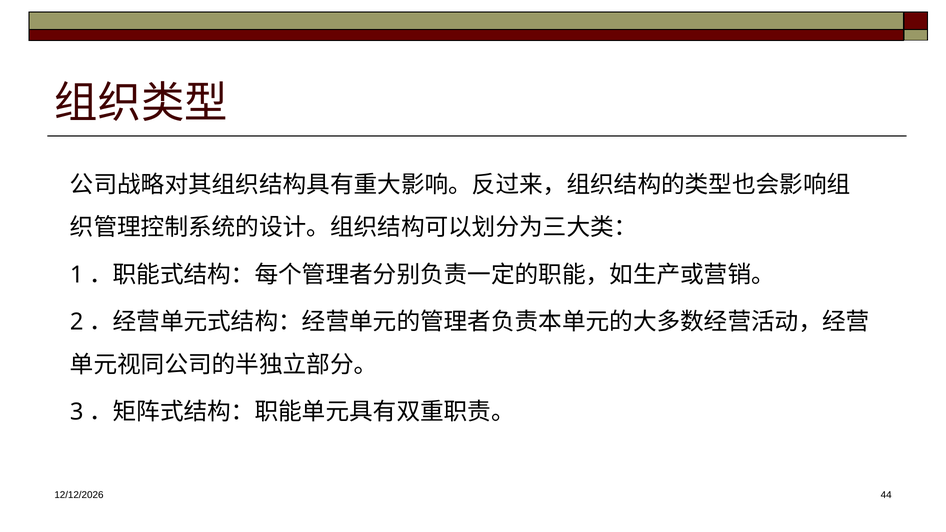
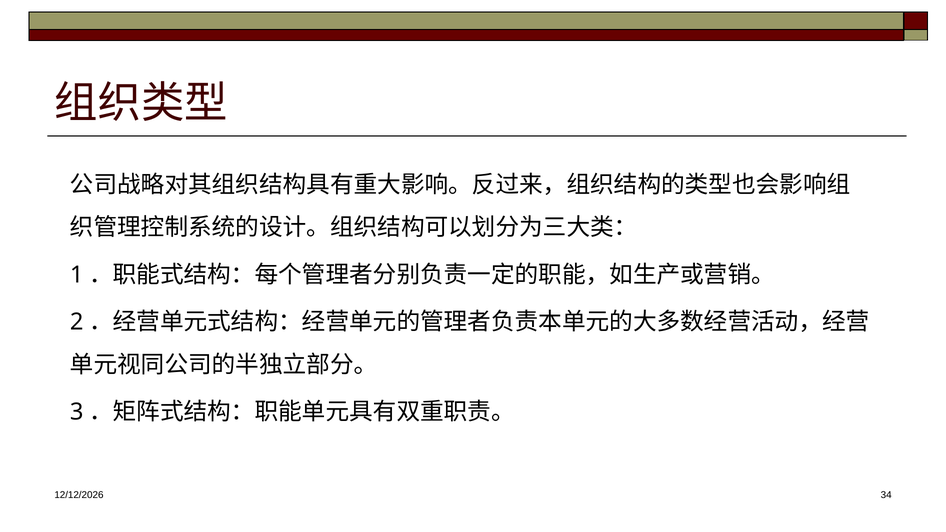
44: 44 -> 34
